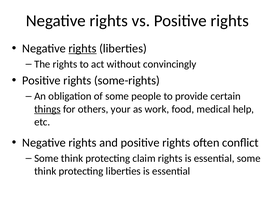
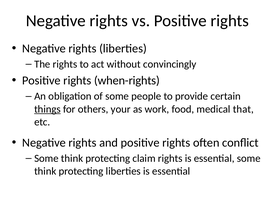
rights at (83, 48) underline: present -> none
some-rights: some-rights -> when-rights
help: help -> that
